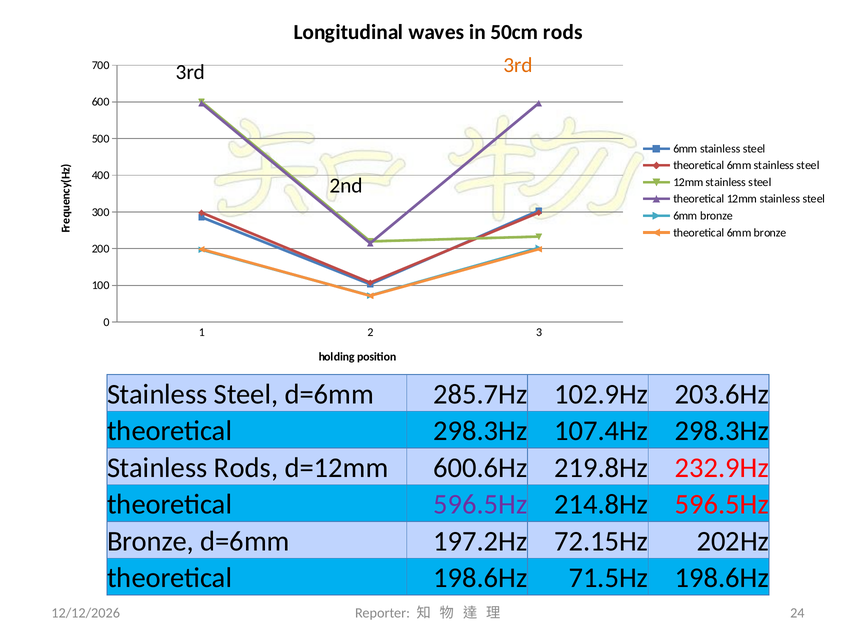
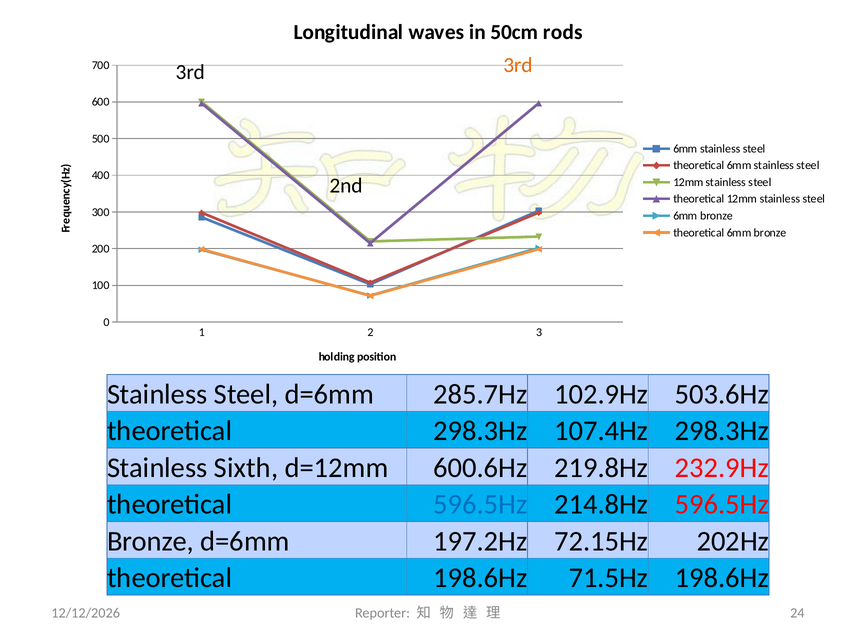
203.6Hz: 203.6Hz -> 503.6Hz
Stainless Rods: Rods -> Sixth
596.5Hz at (480, 504) colour: purple -> blue
